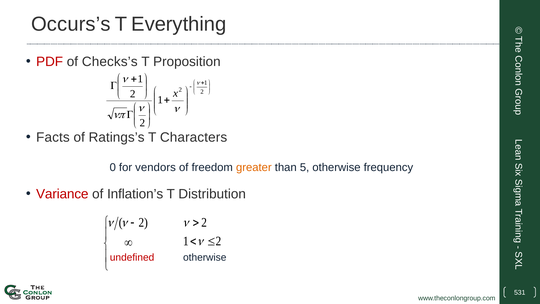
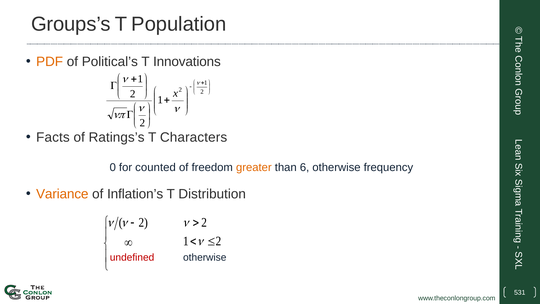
Occurs’s: Occurs’s -> Groups’s
Everything: Everything -> Population
PDF colour: red -> orange
Checks’s: Checks’s -> Political’s
Proposition: Proposition -> Innovations
vendors: vendors -> counted
5: 5 -> 6
Variance colour: red -> orange
